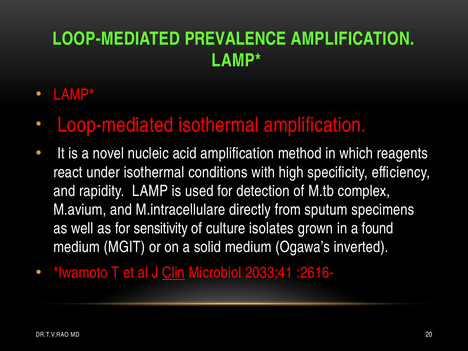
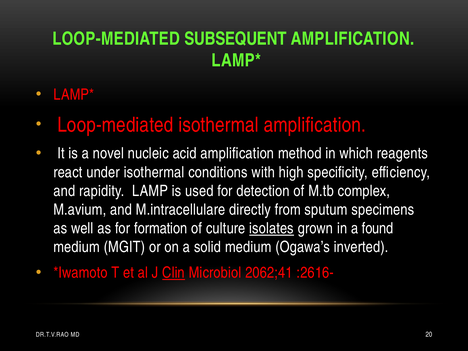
PREVALENCE: PREVALENCE -> SUBSEQUENT
sensitivity: sensitivity -> formation
isolates underline: none -> present
2033;41: 2033;41 -> 2062;41
